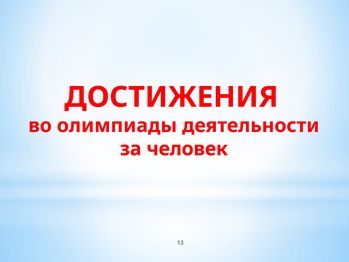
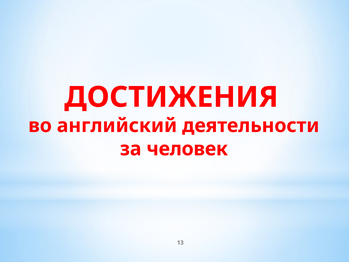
олимпиады: олимпиады -> английский
